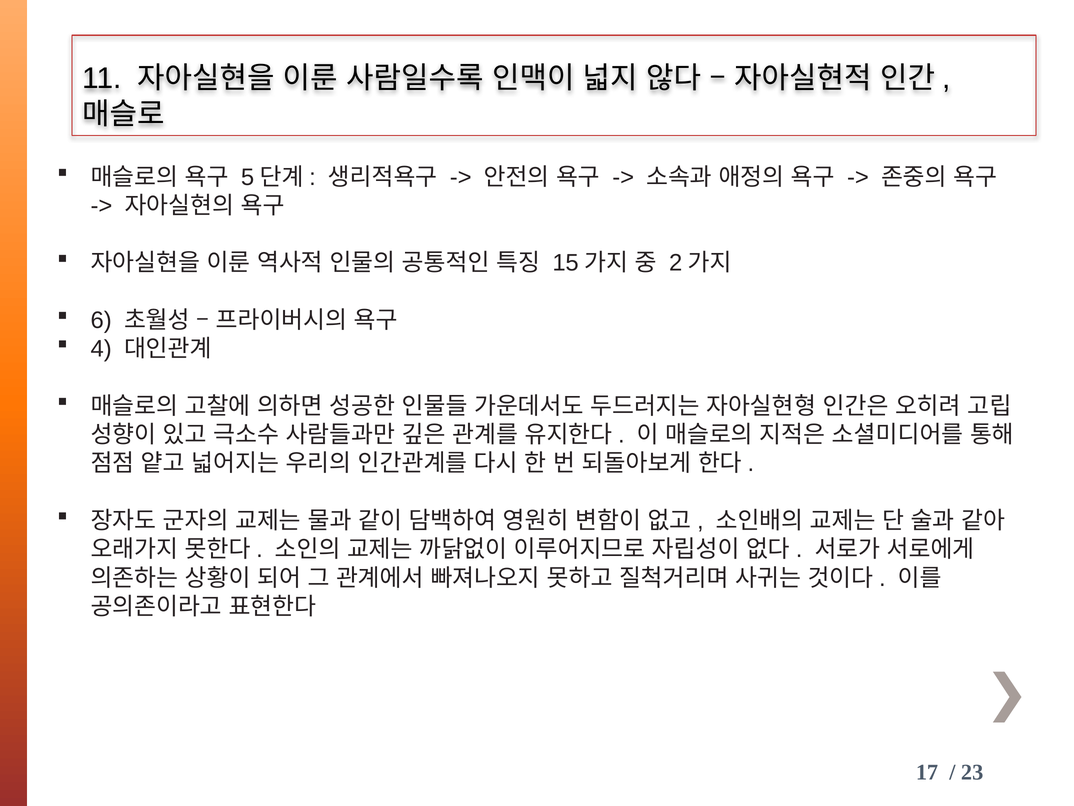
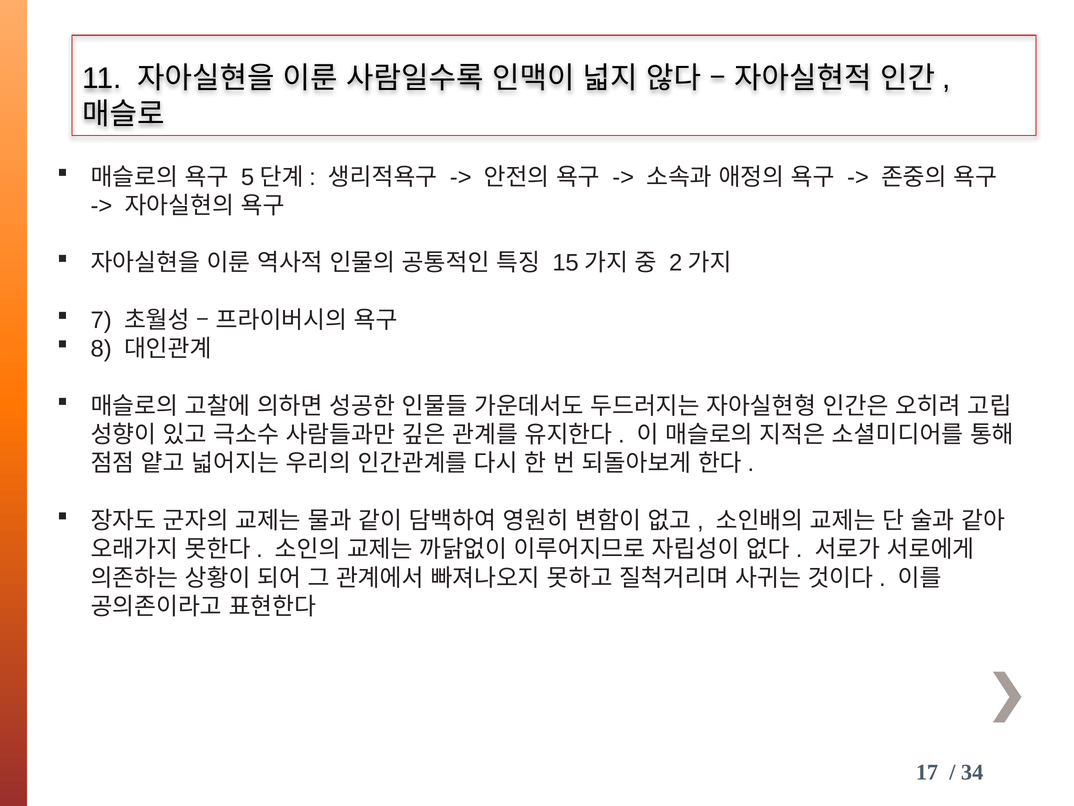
6: 6 -> 7
4: 4 -> 8
23: 23 -> 34
